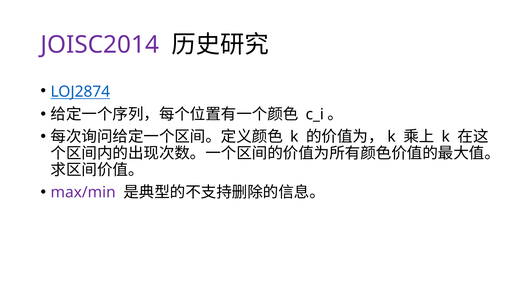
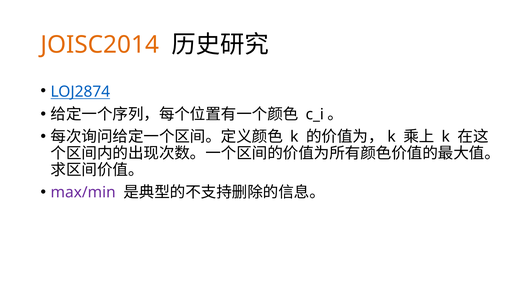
JOISC2014 colour: purple -> orange
